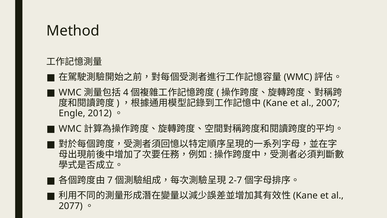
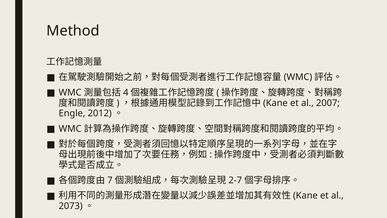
2077: 2077 -> 2073
